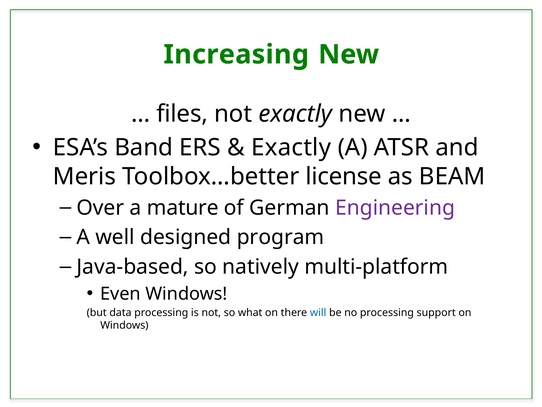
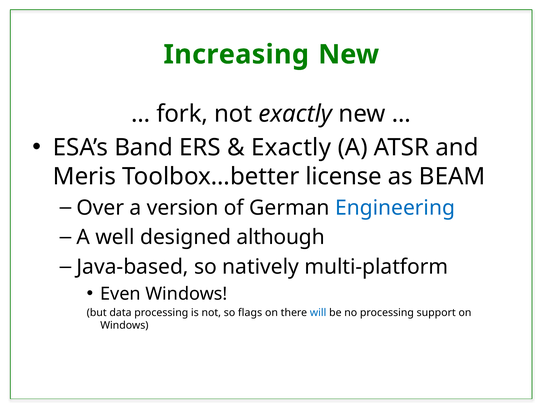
files: files -> fork
mature: mature -> version
Engineering colour: purple -> blue
program: program -> although
what: what -> flags
